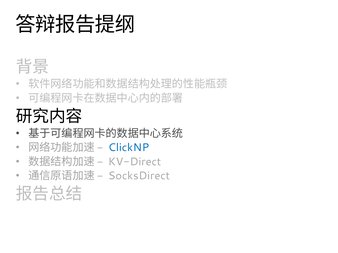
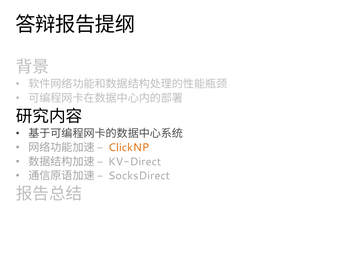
ClickNP colour: blue -> orange
